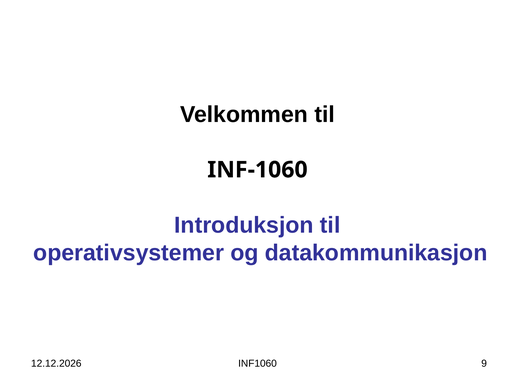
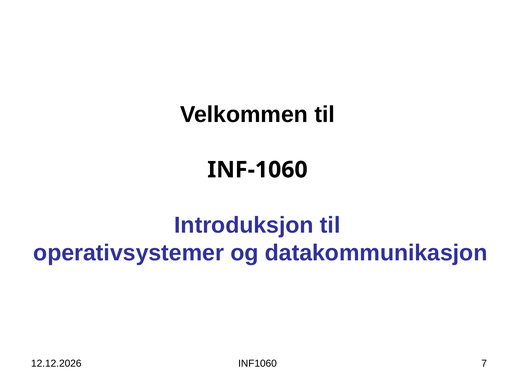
9: 9 -> 7
